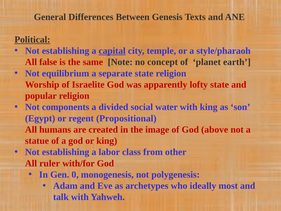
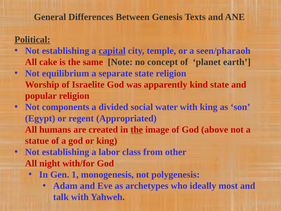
style/pharaoh: style/pharaoh -> seen/pharaoh
false: false -> cake
lofty: lofty -> kind
Propositional: Propositional -> Appropriated
the at (137, 129) underline: none -> present
ruler: ruler -> night
0: 0 -> 1
